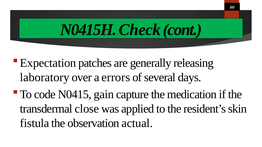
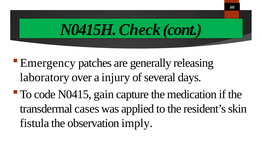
Expectation: Expectation -> Emergency
errors: errors -> injury
close: close -> cases
actual: actual -> imply
